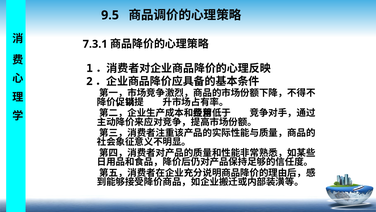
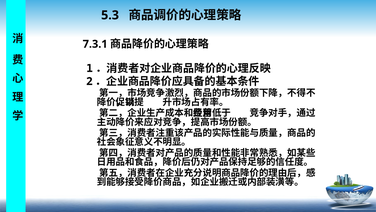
9.5: 9.5 -> 5.3
